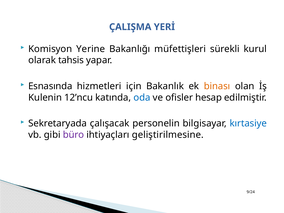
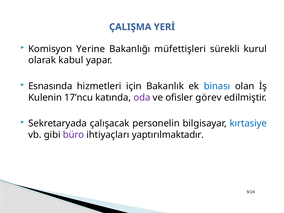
tahsis: tahsis -> kabul
binası colour: orange -> blue
12’ncu: 12’ncu -> 17’ncu
oda colour: blue -> purple
hesap: hesap -> görev
geliştirilmesine: geliştirilmesine -> yaptırılmaktadır
